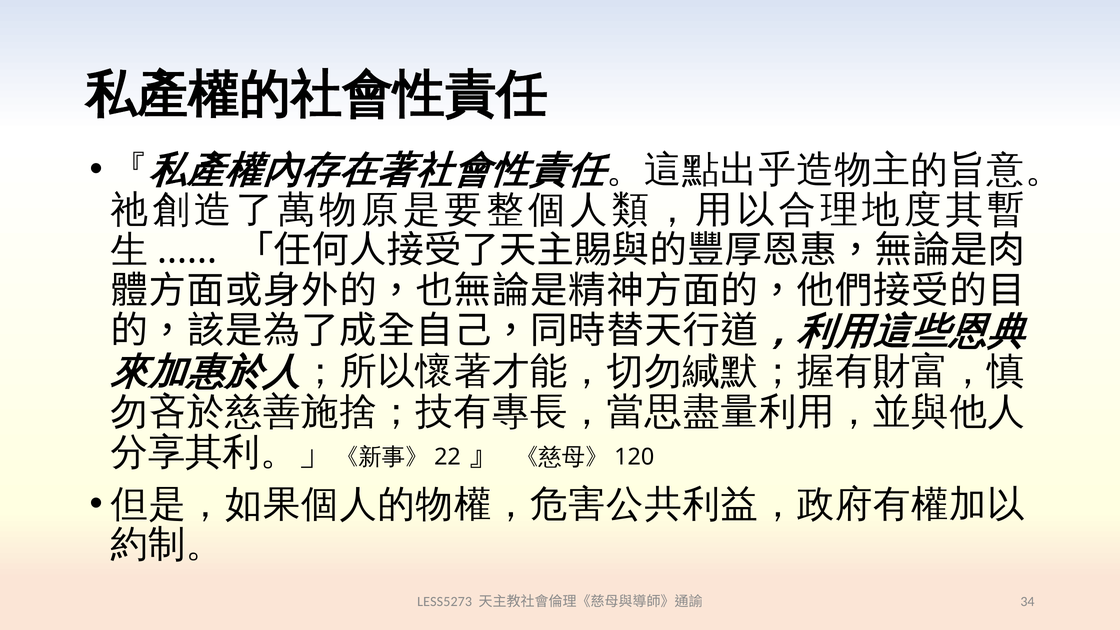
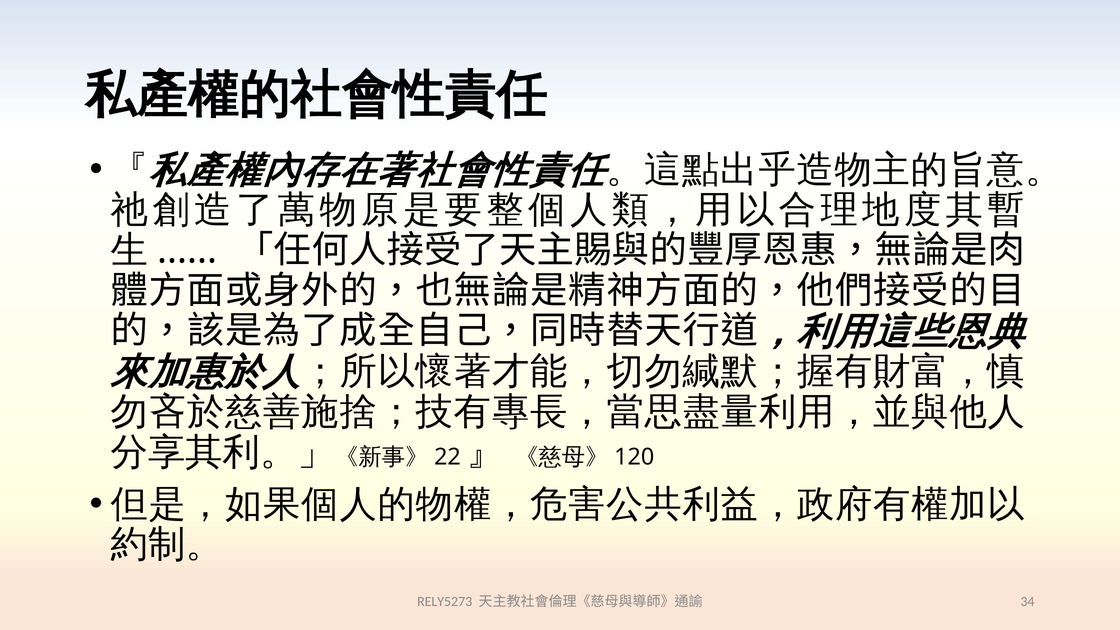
LESS5273: LESS5273 -> RELY5273
